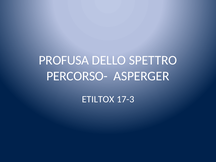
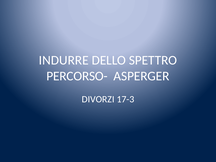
PROFUSA: PROFUSA -> INDURRE
ETILTOX: ETILTOX -> DIVORZI
